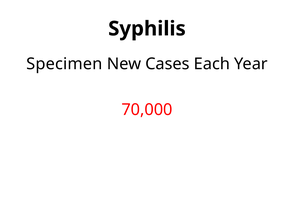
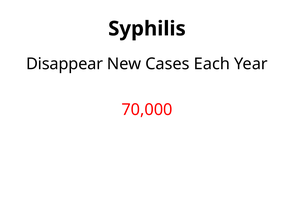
Specimen: Specimen -> Disappear
